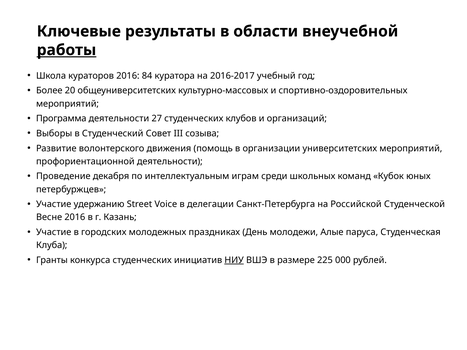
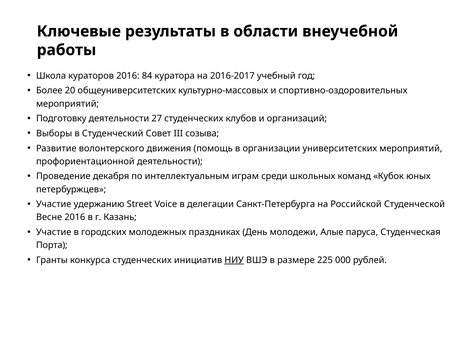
работы underline: present -> none
Программа: Программа -> Подготовку
Клуба: Клуба -> Порта
